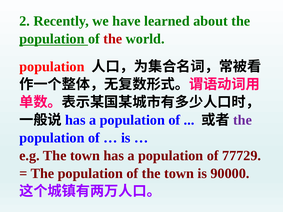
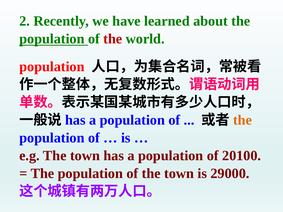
the at (242, 120) colour: purple -> orange
77729: 77729 -> 20100
90000: 90000 -> 29000
